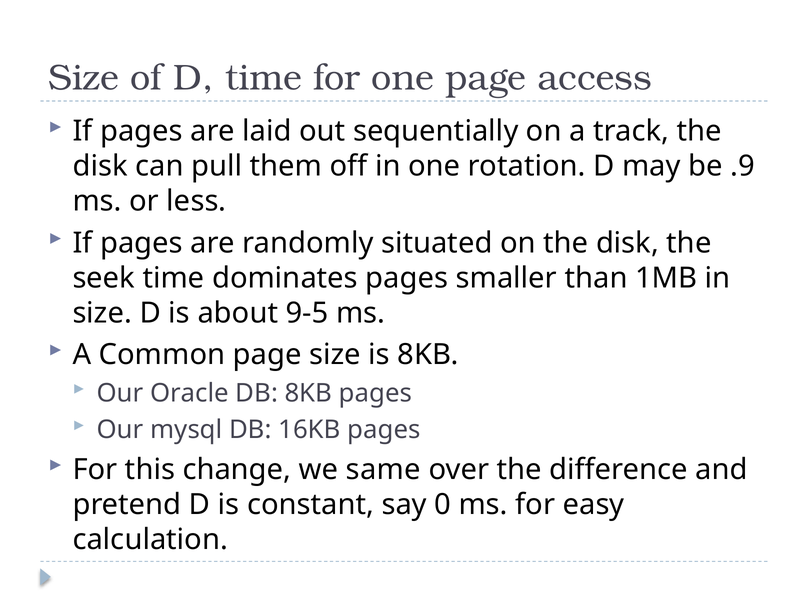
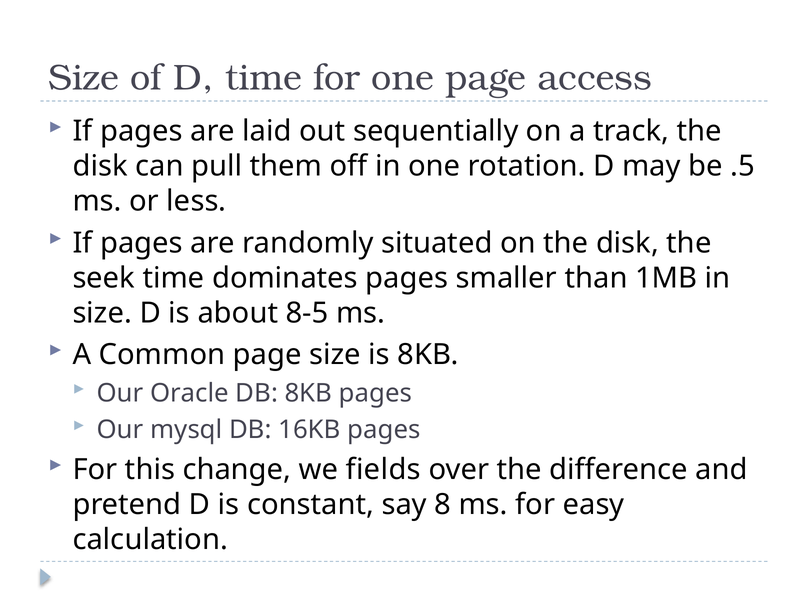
.9: .9 -> .5
9-5: 9-5 -> 8-5
same: same -> fields
0: 0 -> 8
